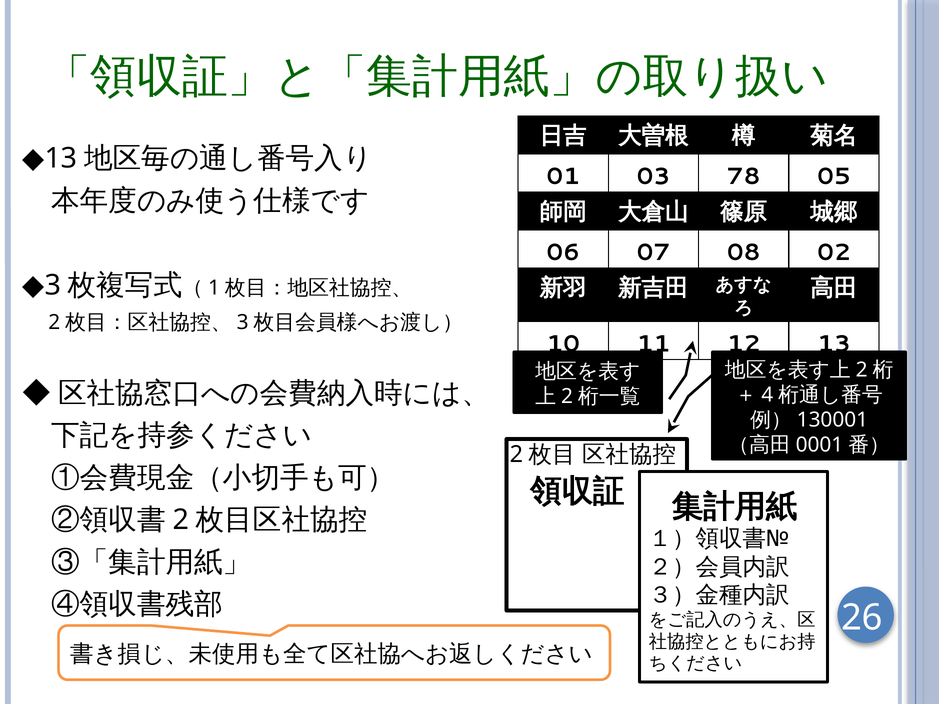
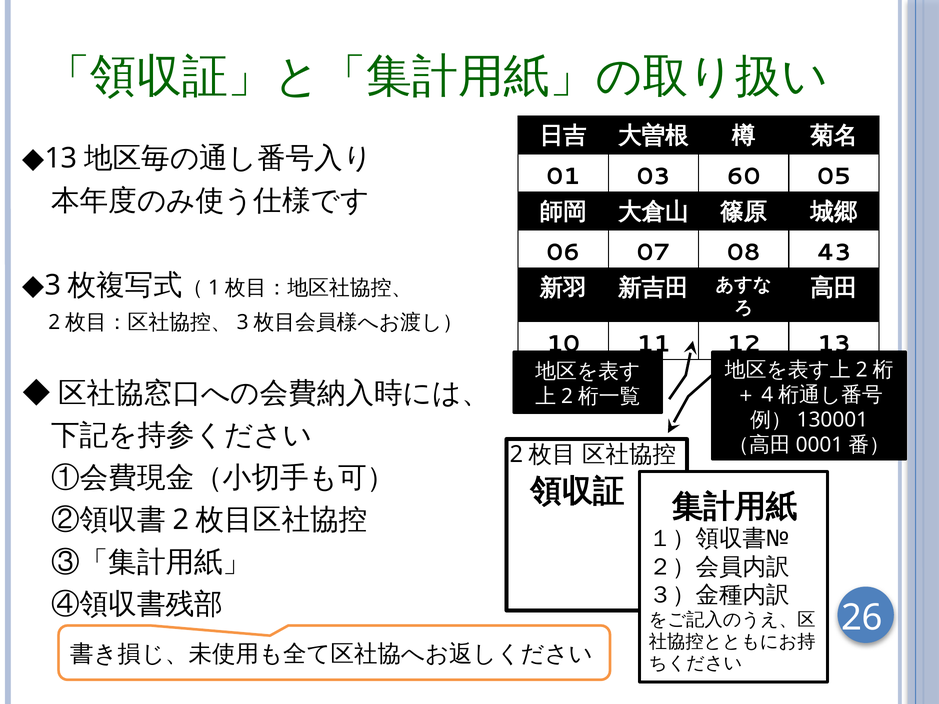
78: 78 -> 60
02: 02 -> 43
